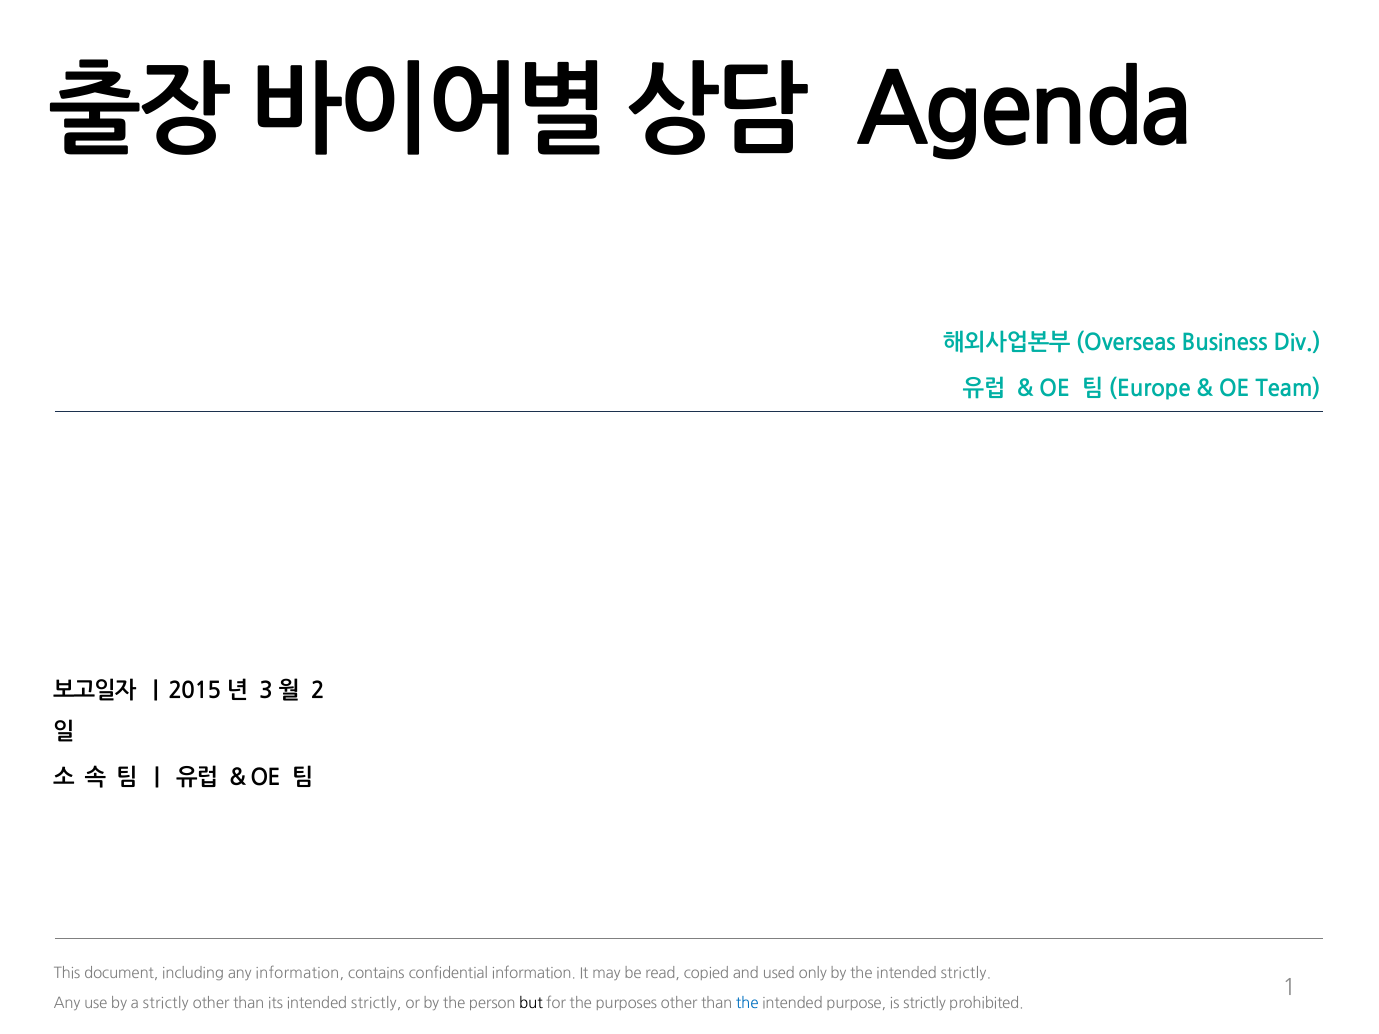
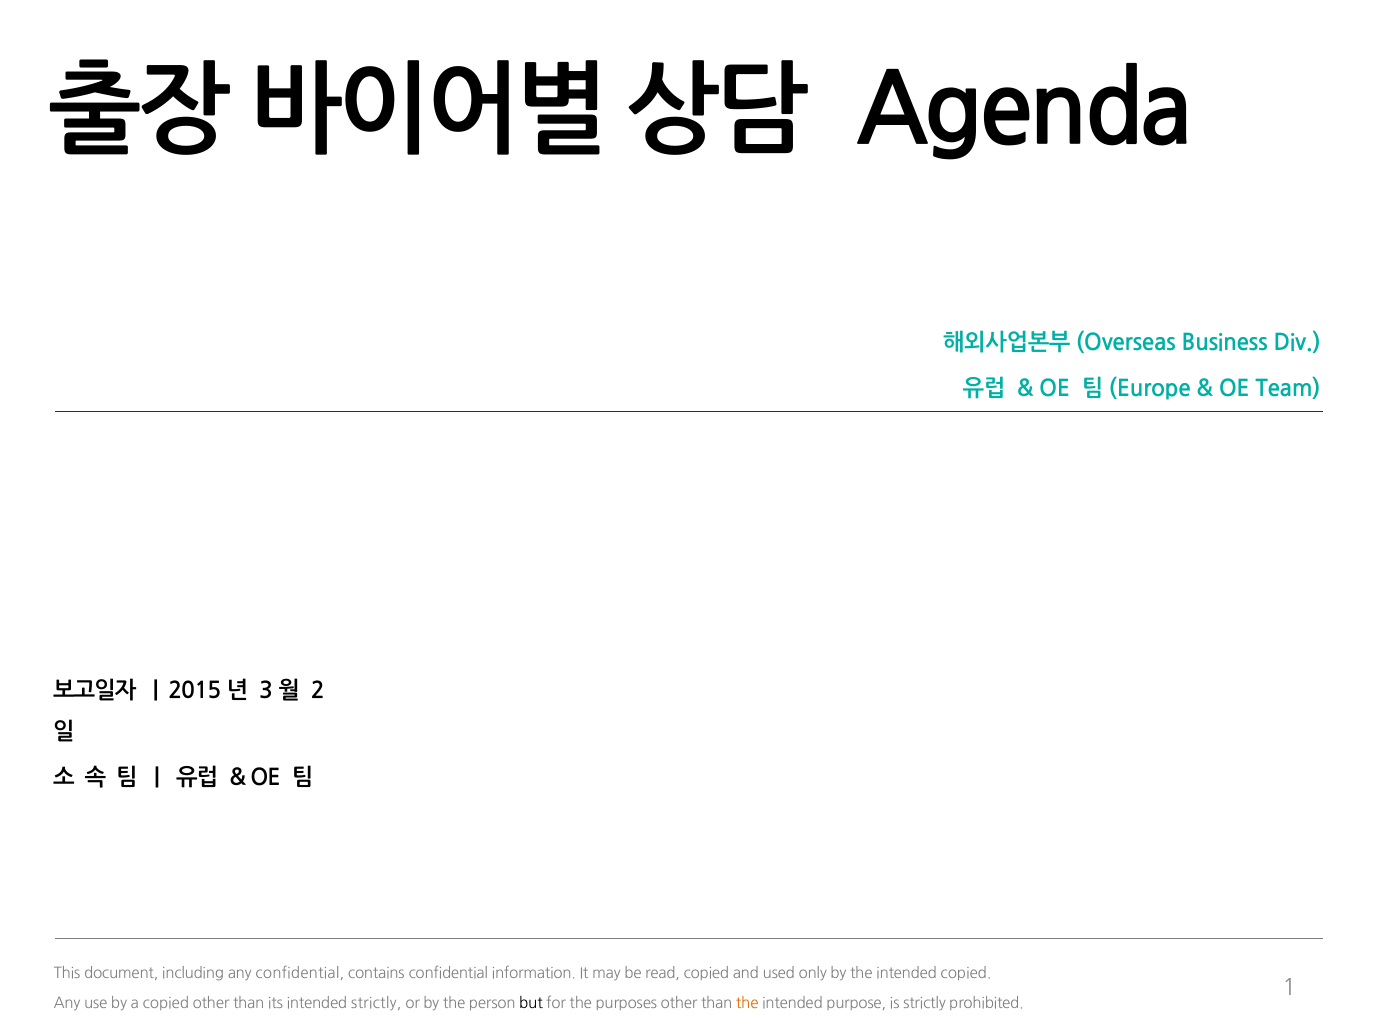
any information: information -> confidential
the intended strictly: strictly -> copied
a strictly: strictly -> copied
the at (747, 1004) colour: blue -> orange
